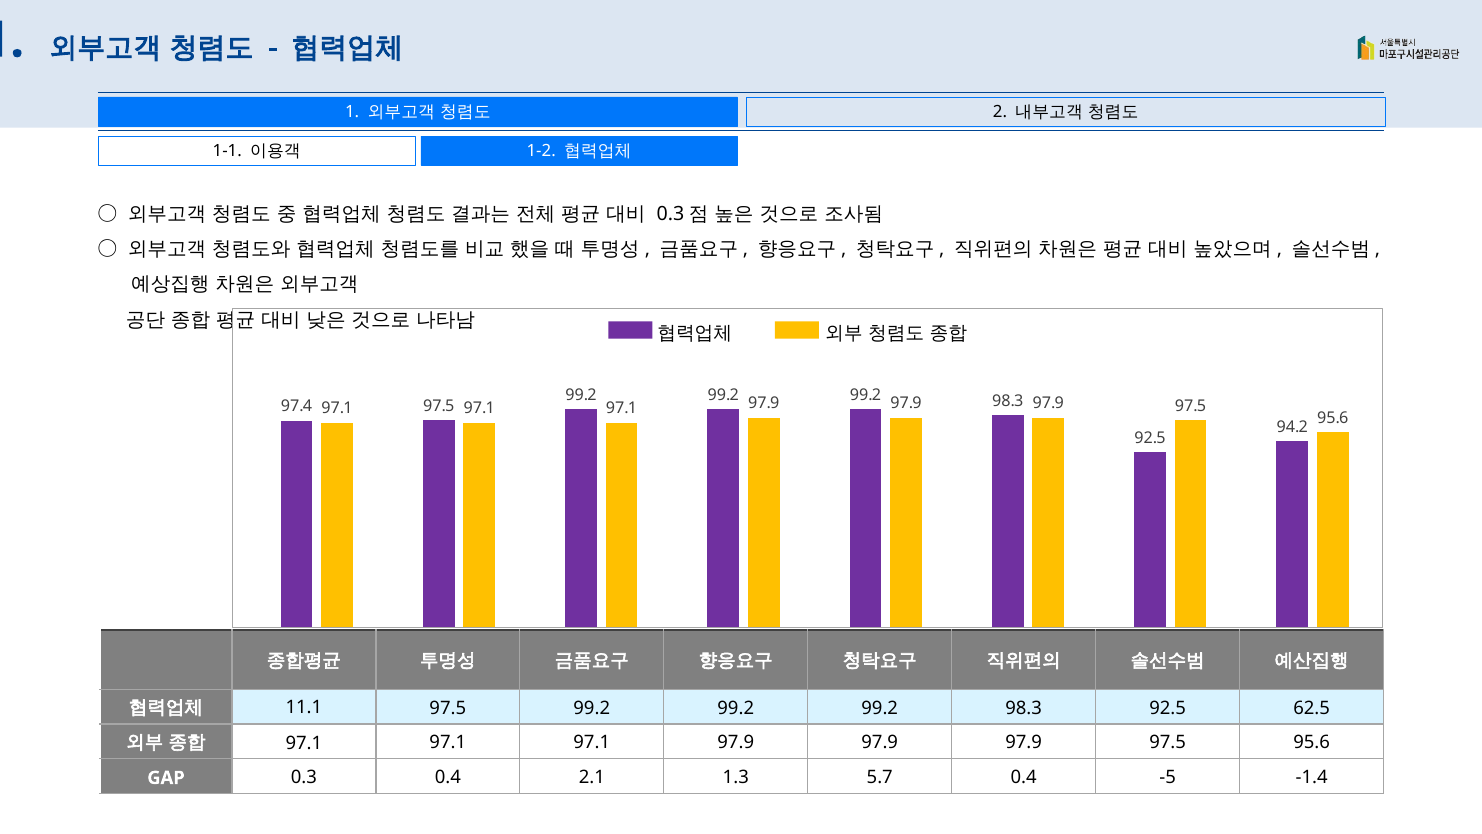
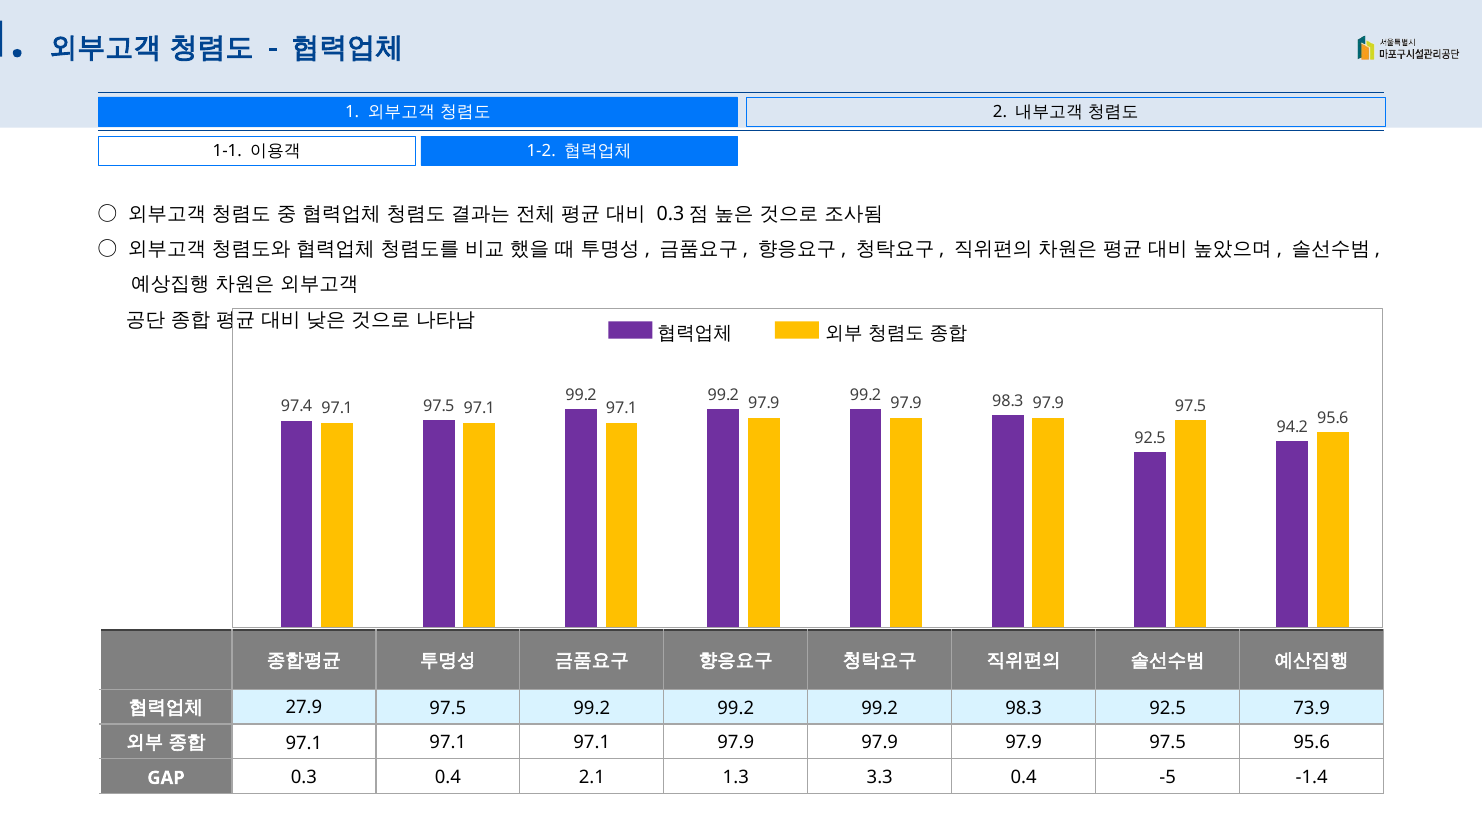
11.1: 11.1 -> 27.9
62.5: 62.5 -> 73.9
5.7: 5.7 -> 3.3
